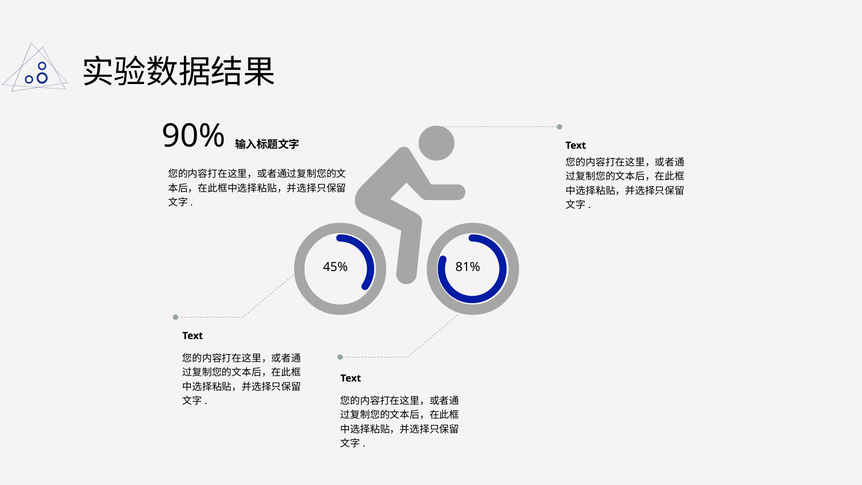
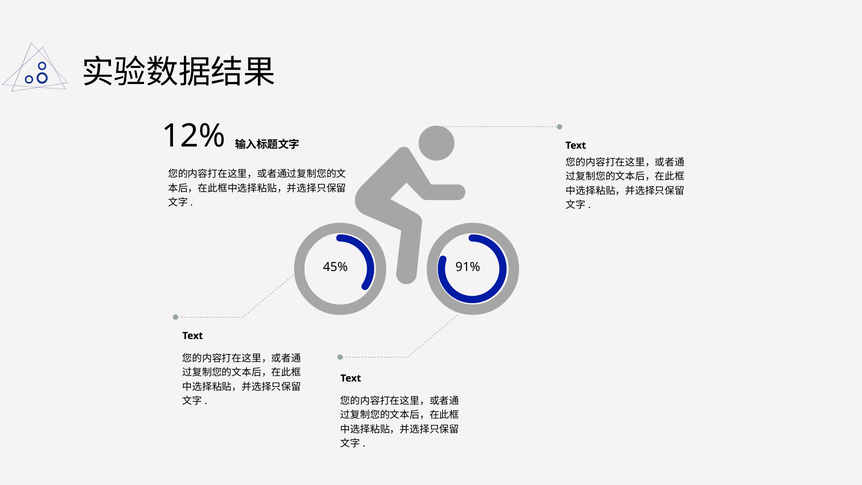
90%: 90% -> 12%
81%: 81% -> 91%
